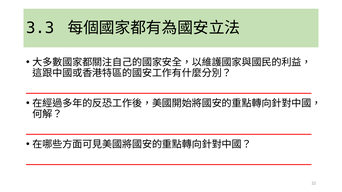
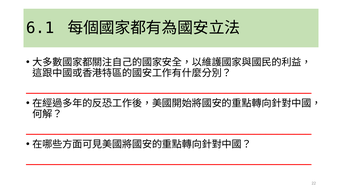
3.3: 3.3 -> 6.1
